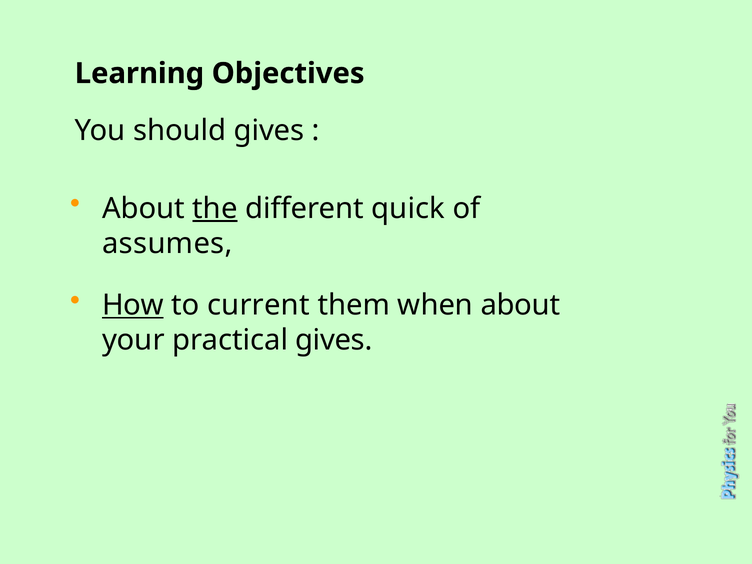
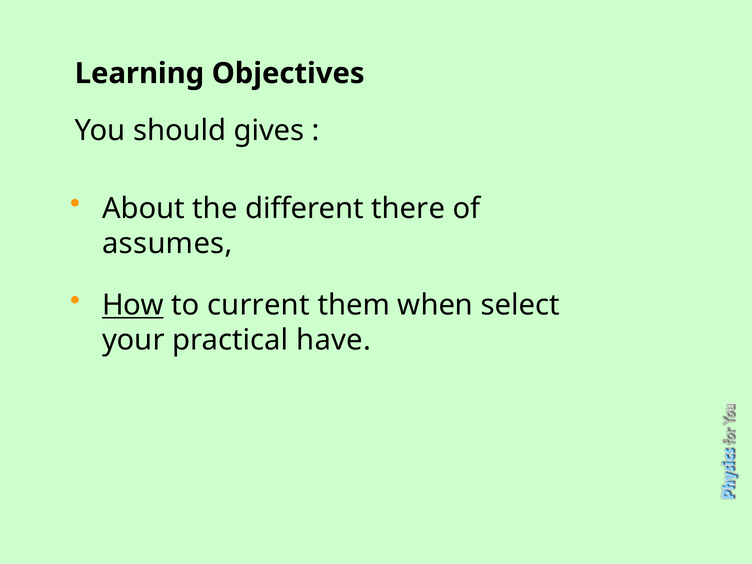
the underline: present -> none
quick: quick -> there
when about: about -> select
practical gives: gives -> have
